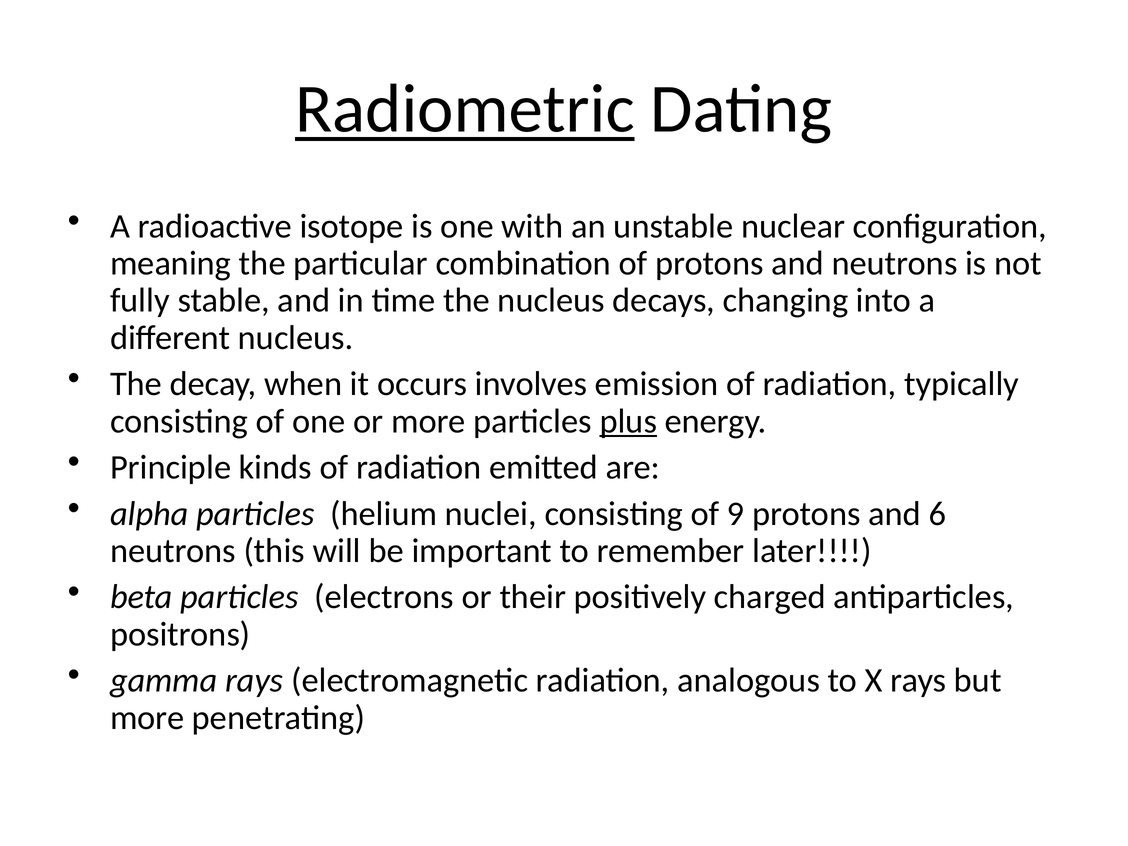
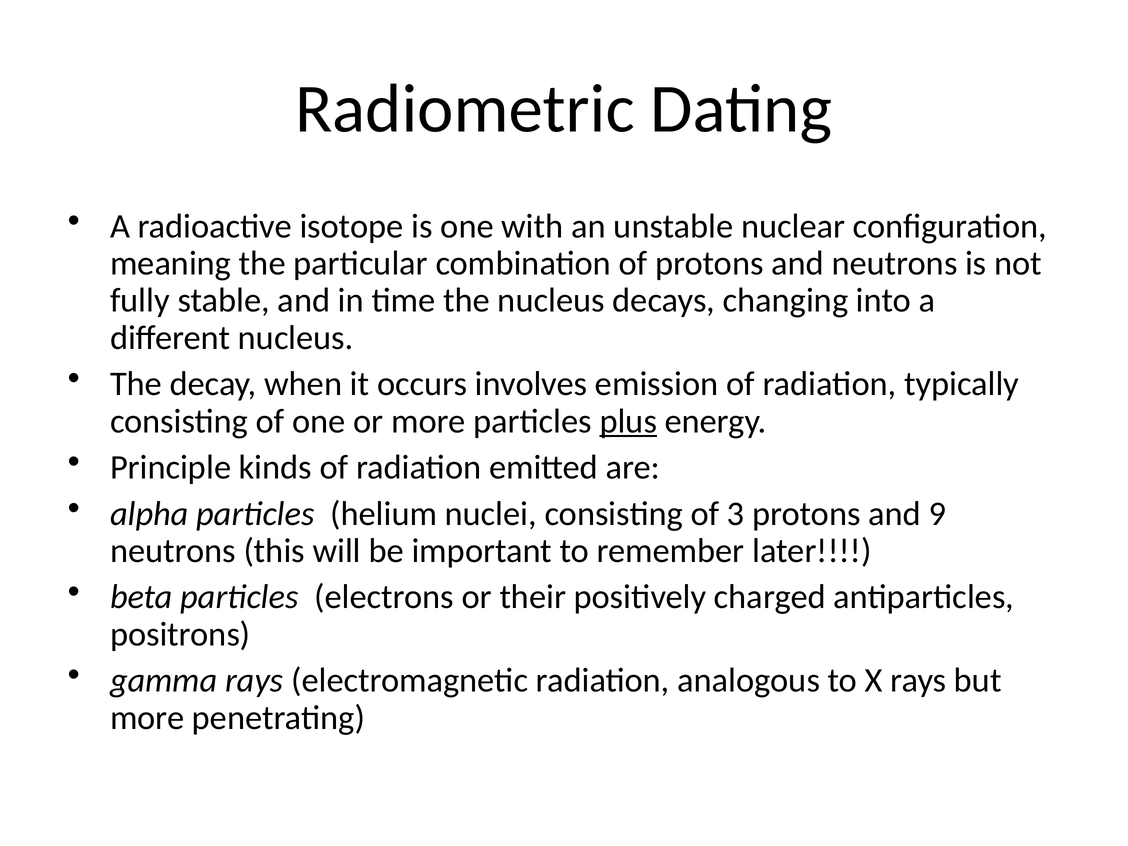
Radiometric underline: present -> none
9: 9 -> 3
6: 6 -> 9
